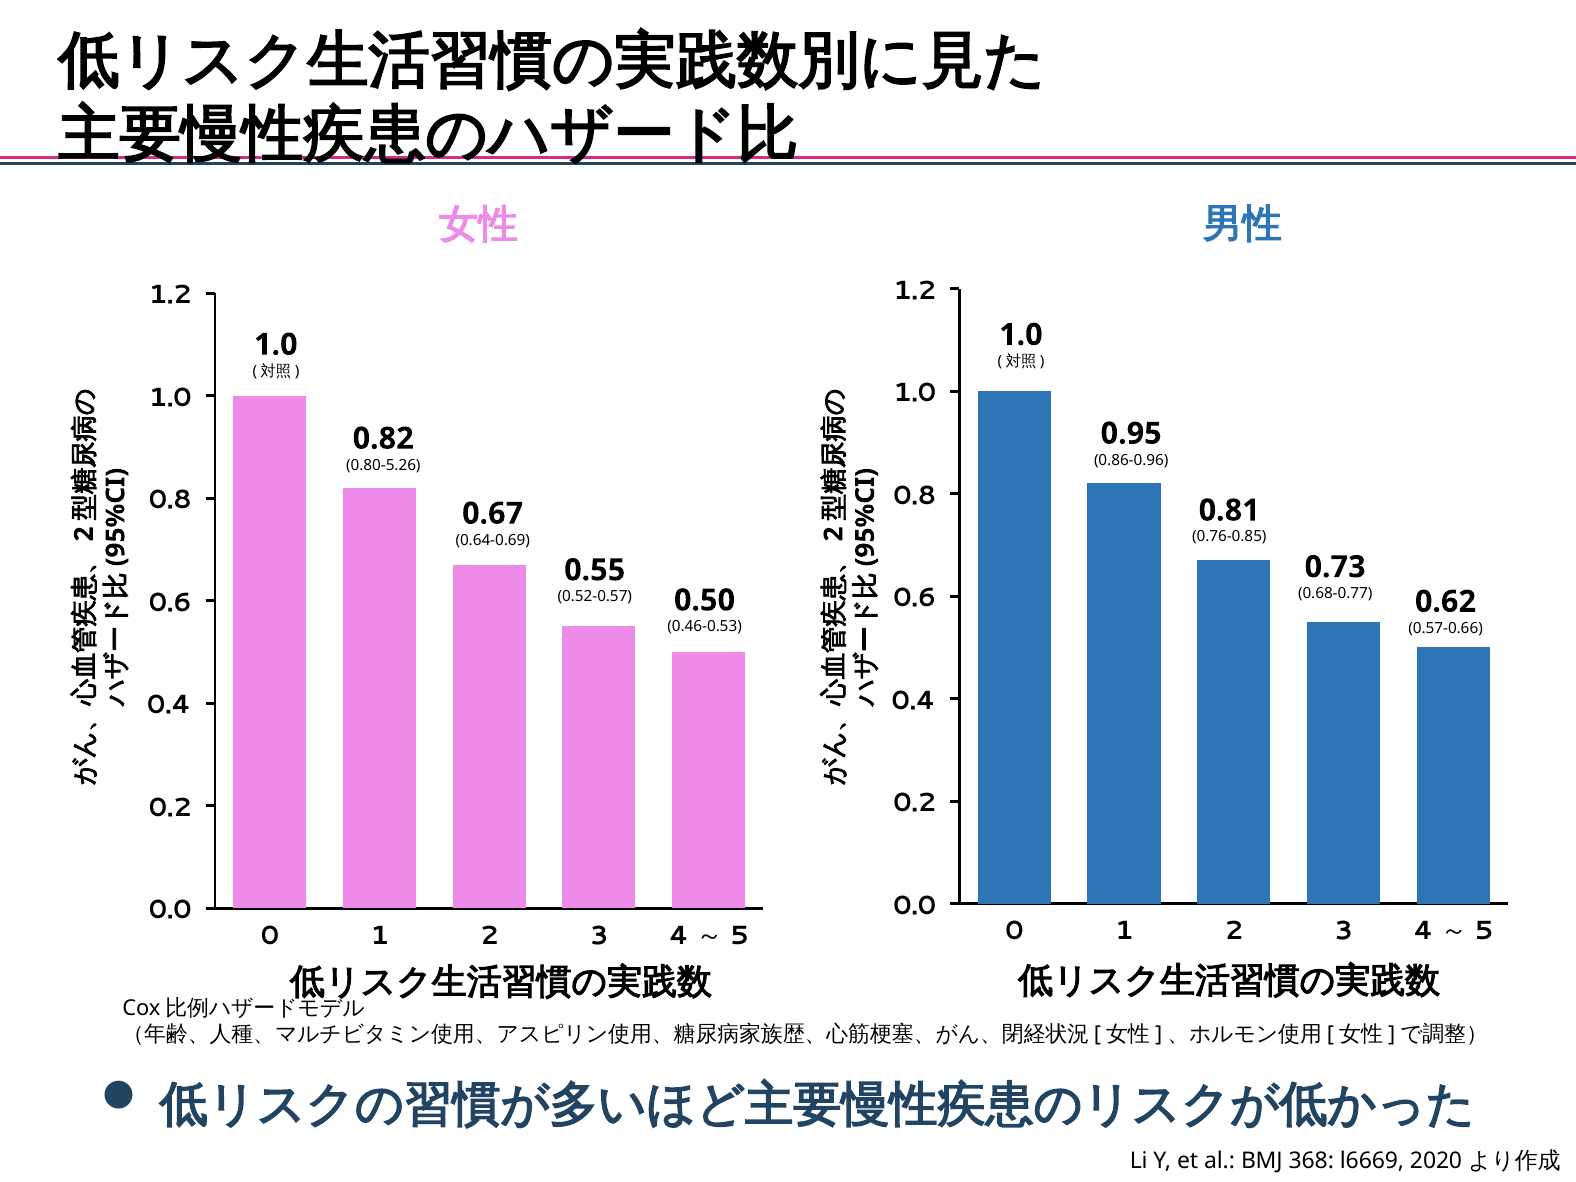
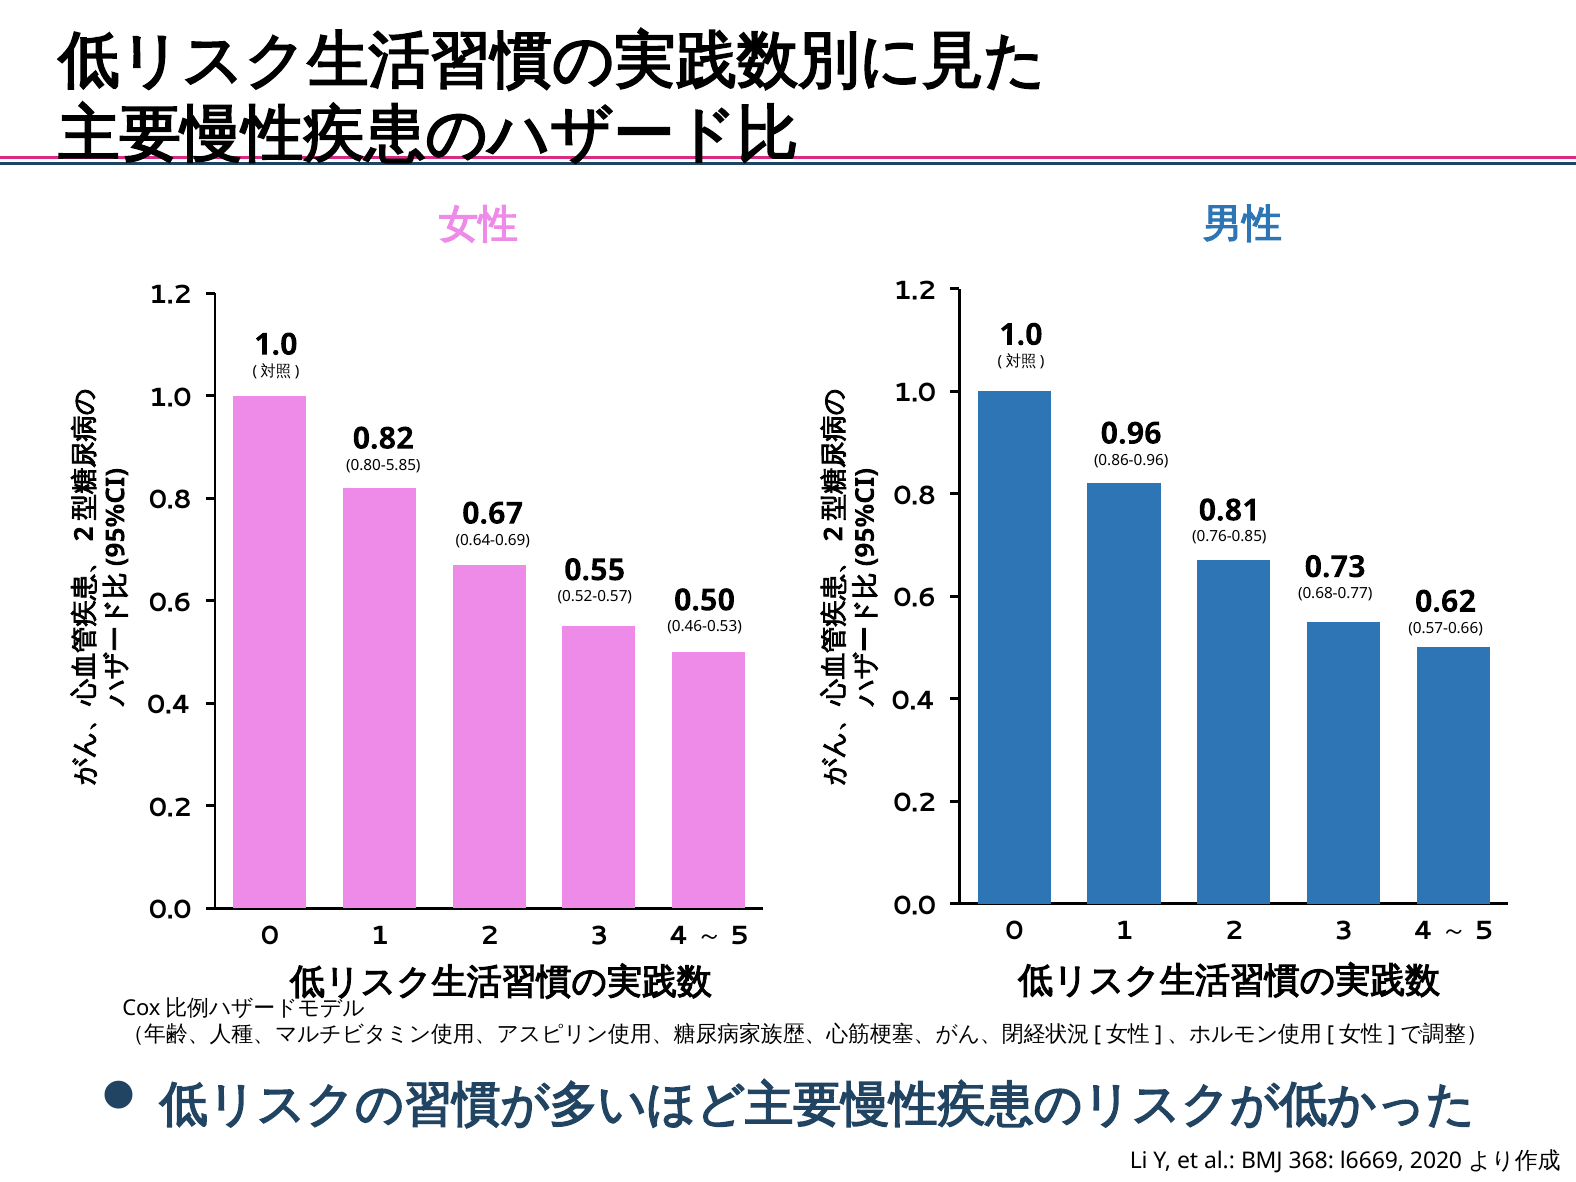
0.95: 0.95 -> 0.96
0.80-5.26: 0.80-5.26 -> 0.80-5.85
